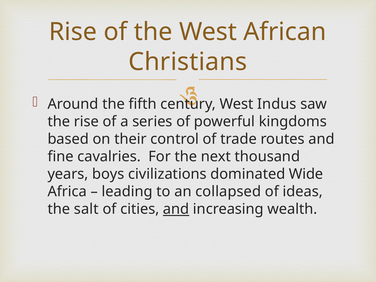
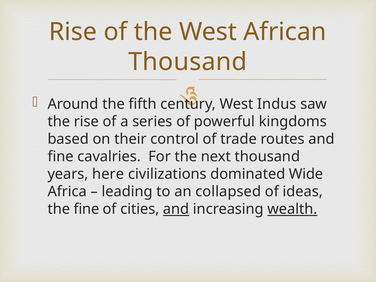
Christians at (188, 62): Christians -> Thousand
boys: boys -> here
the salt: salt -> fine
wealth underline: none -> present
